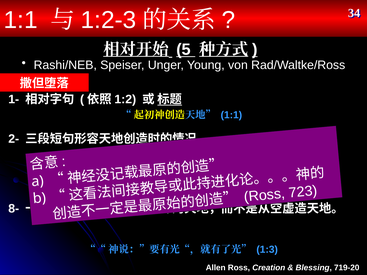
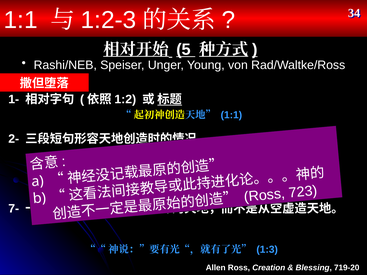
8-: 8- -> 7-
